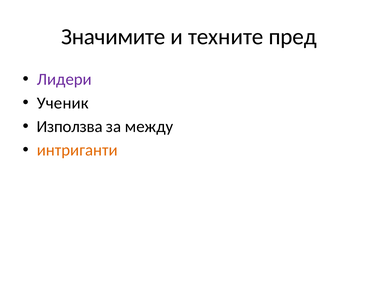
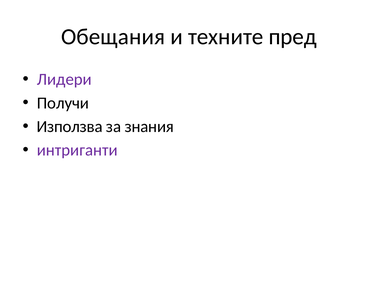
Значимите: Значимите -> Обещания
Ученик: Ученик -> Получи
между: между -> знания
интриганти colour: orange -> purple
